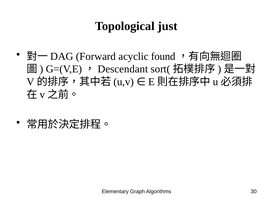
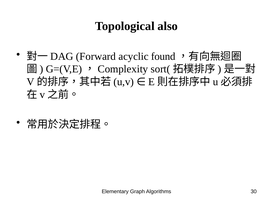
just: just -> also
Descendant: Descendant -> Complexity
